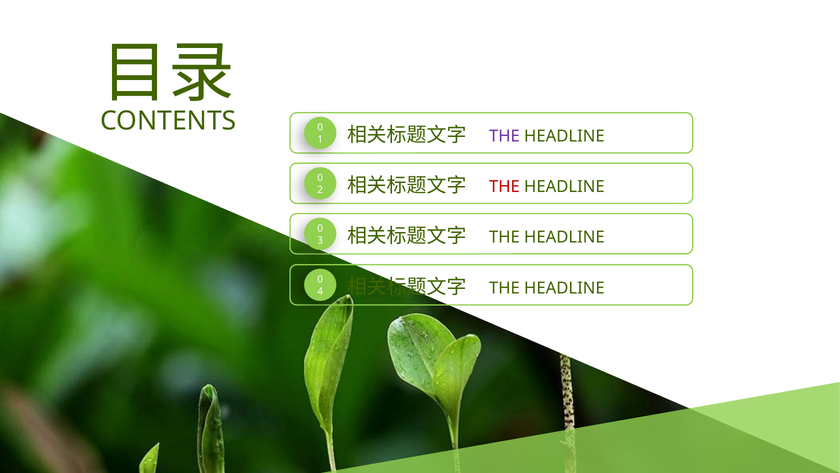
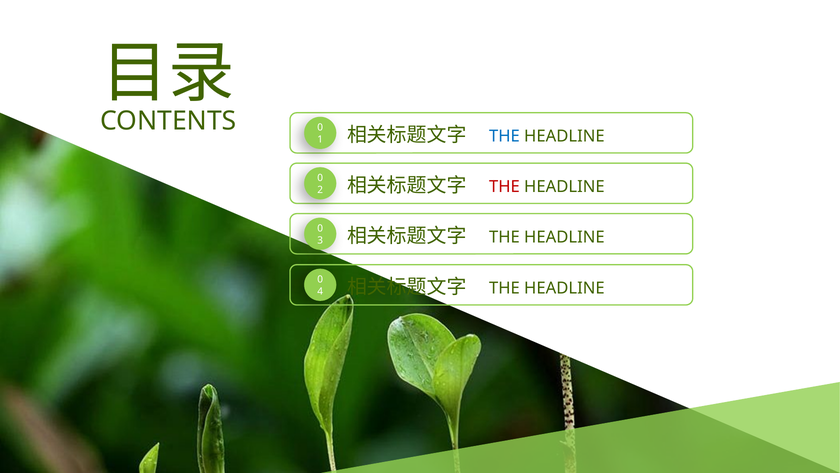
THE at (504, 136) colour: purple -> blue
